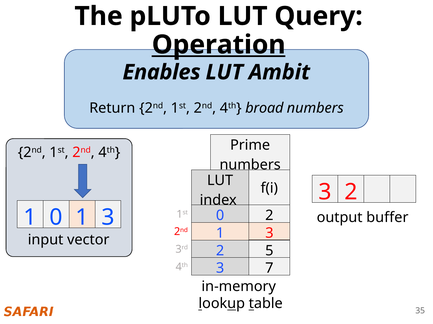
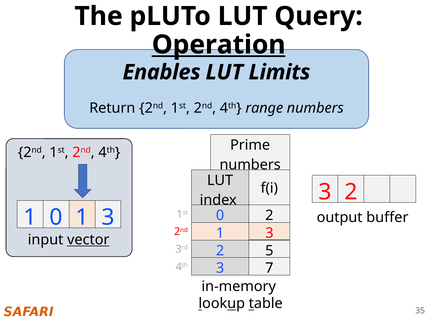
Ambit: Ambit -> Limits
broad: broad -> range
vector underline: none -> present
